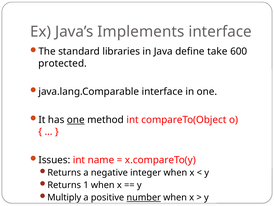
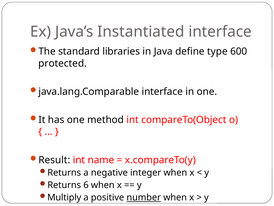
Implements: Implements -> Instantiated
take: take -> type
one at (76, 120) underline: present -> none
Issues: Issues -> Result
1: 1 -> 6
